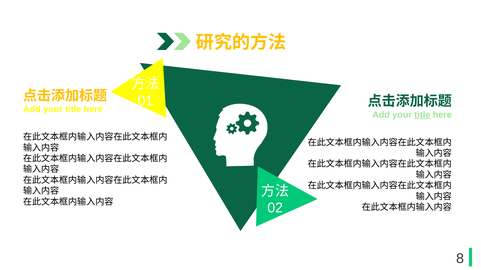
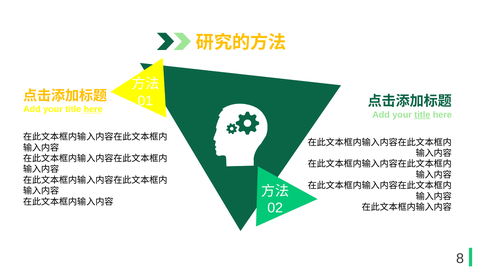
here at (93, 110) underline: none -> present
